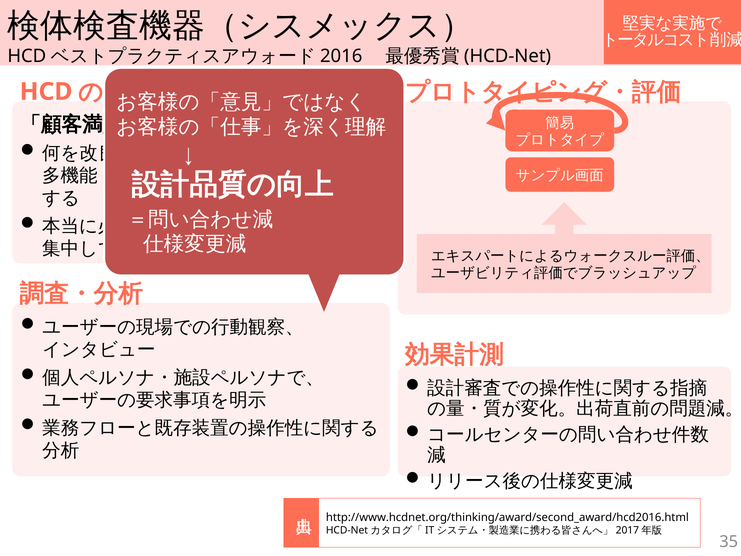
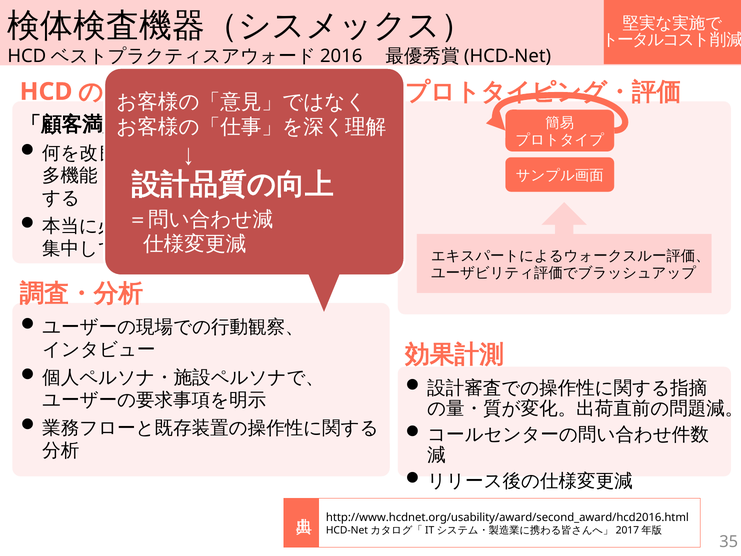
http://www.hcdnet.org/thinking/award/second_award/hcd2016.html: http://www.hcdnet.org/thinking/award/second_award/hcd2016.html -> http://www.hcdnet.org/usability/award/second_award/hcd2016.html
